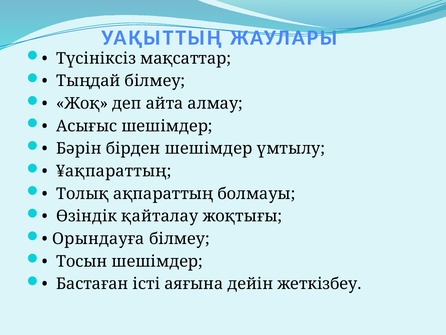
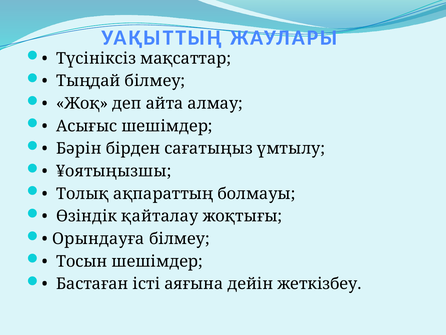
бірден шешімдер: шешімдер -> сағатыңыз
¥ақпараттың: ¥ақпараттың -> ¥оятыңызшы
